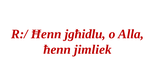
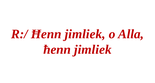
R:/ Ħenn jgħidlu: jgħidlu -> jimliek
